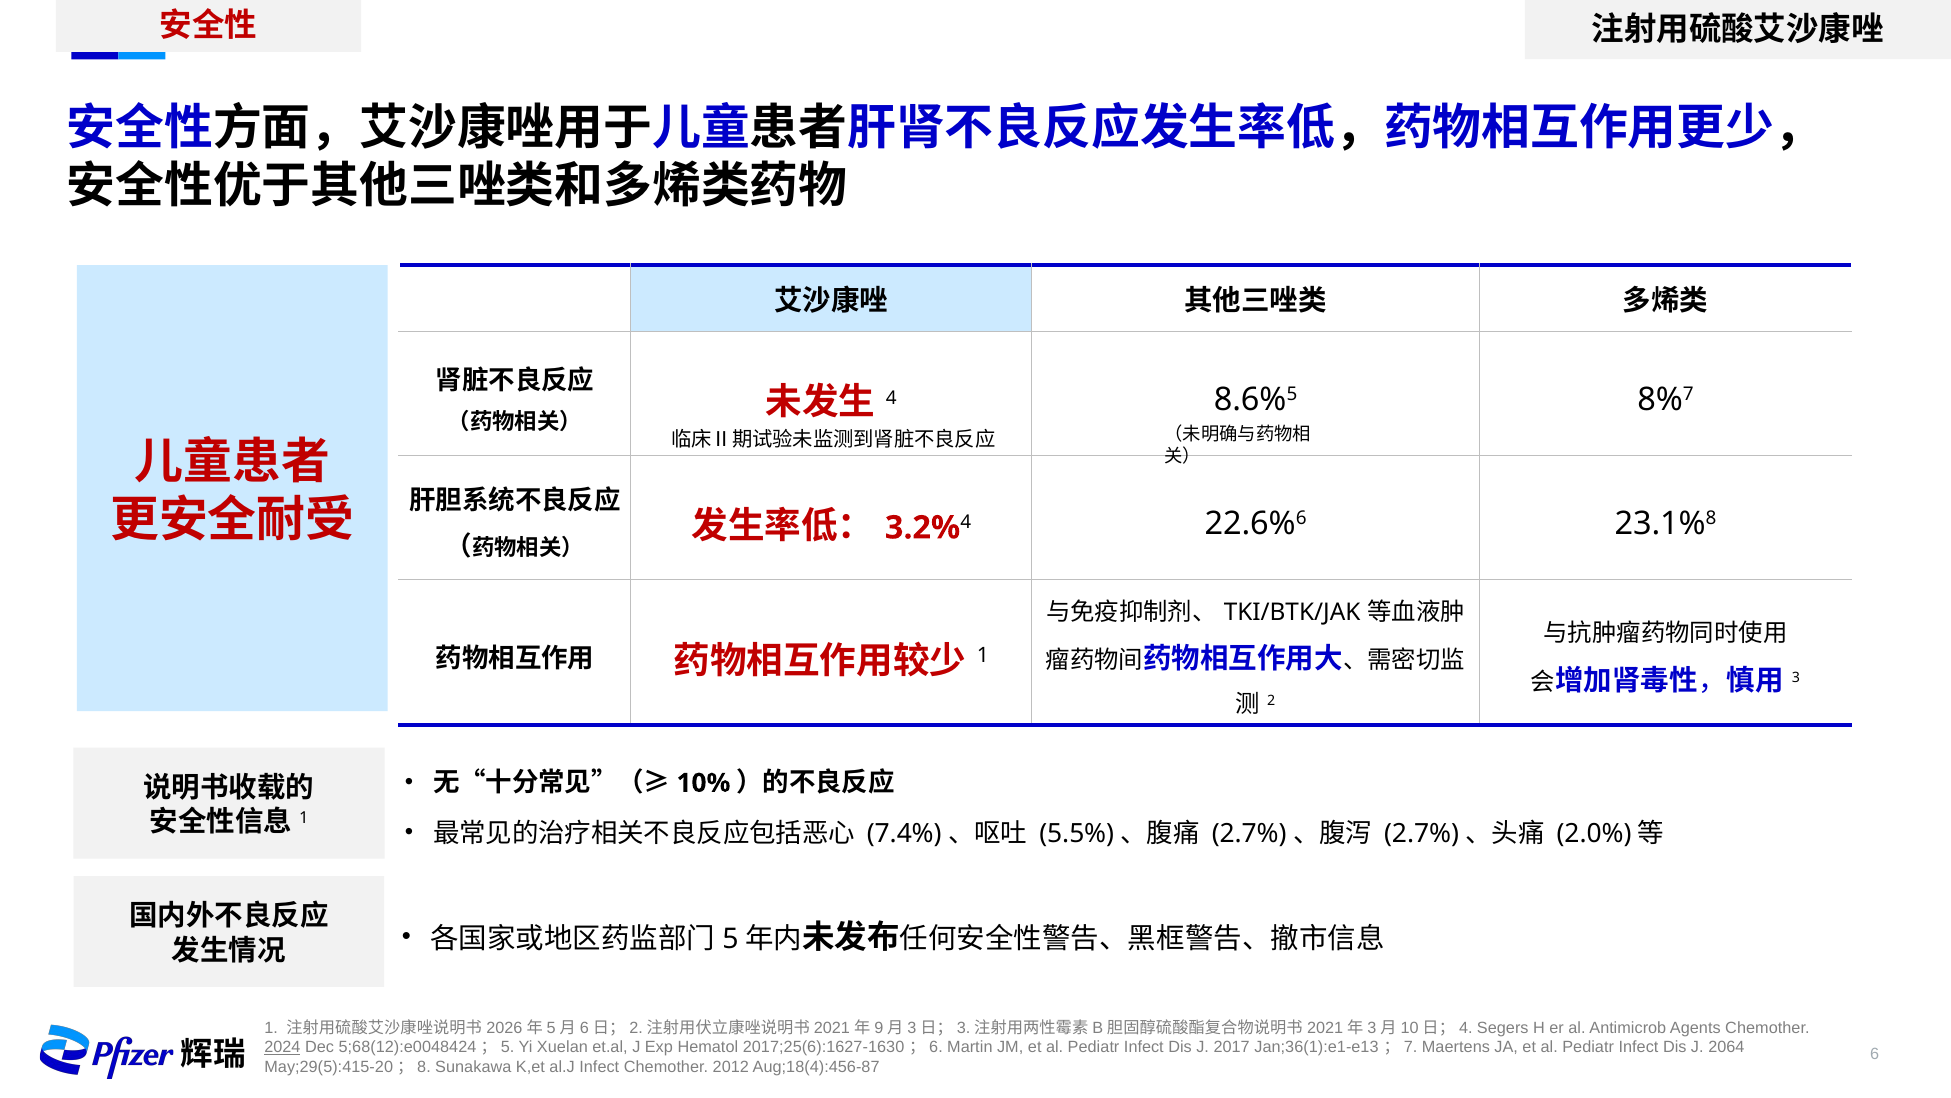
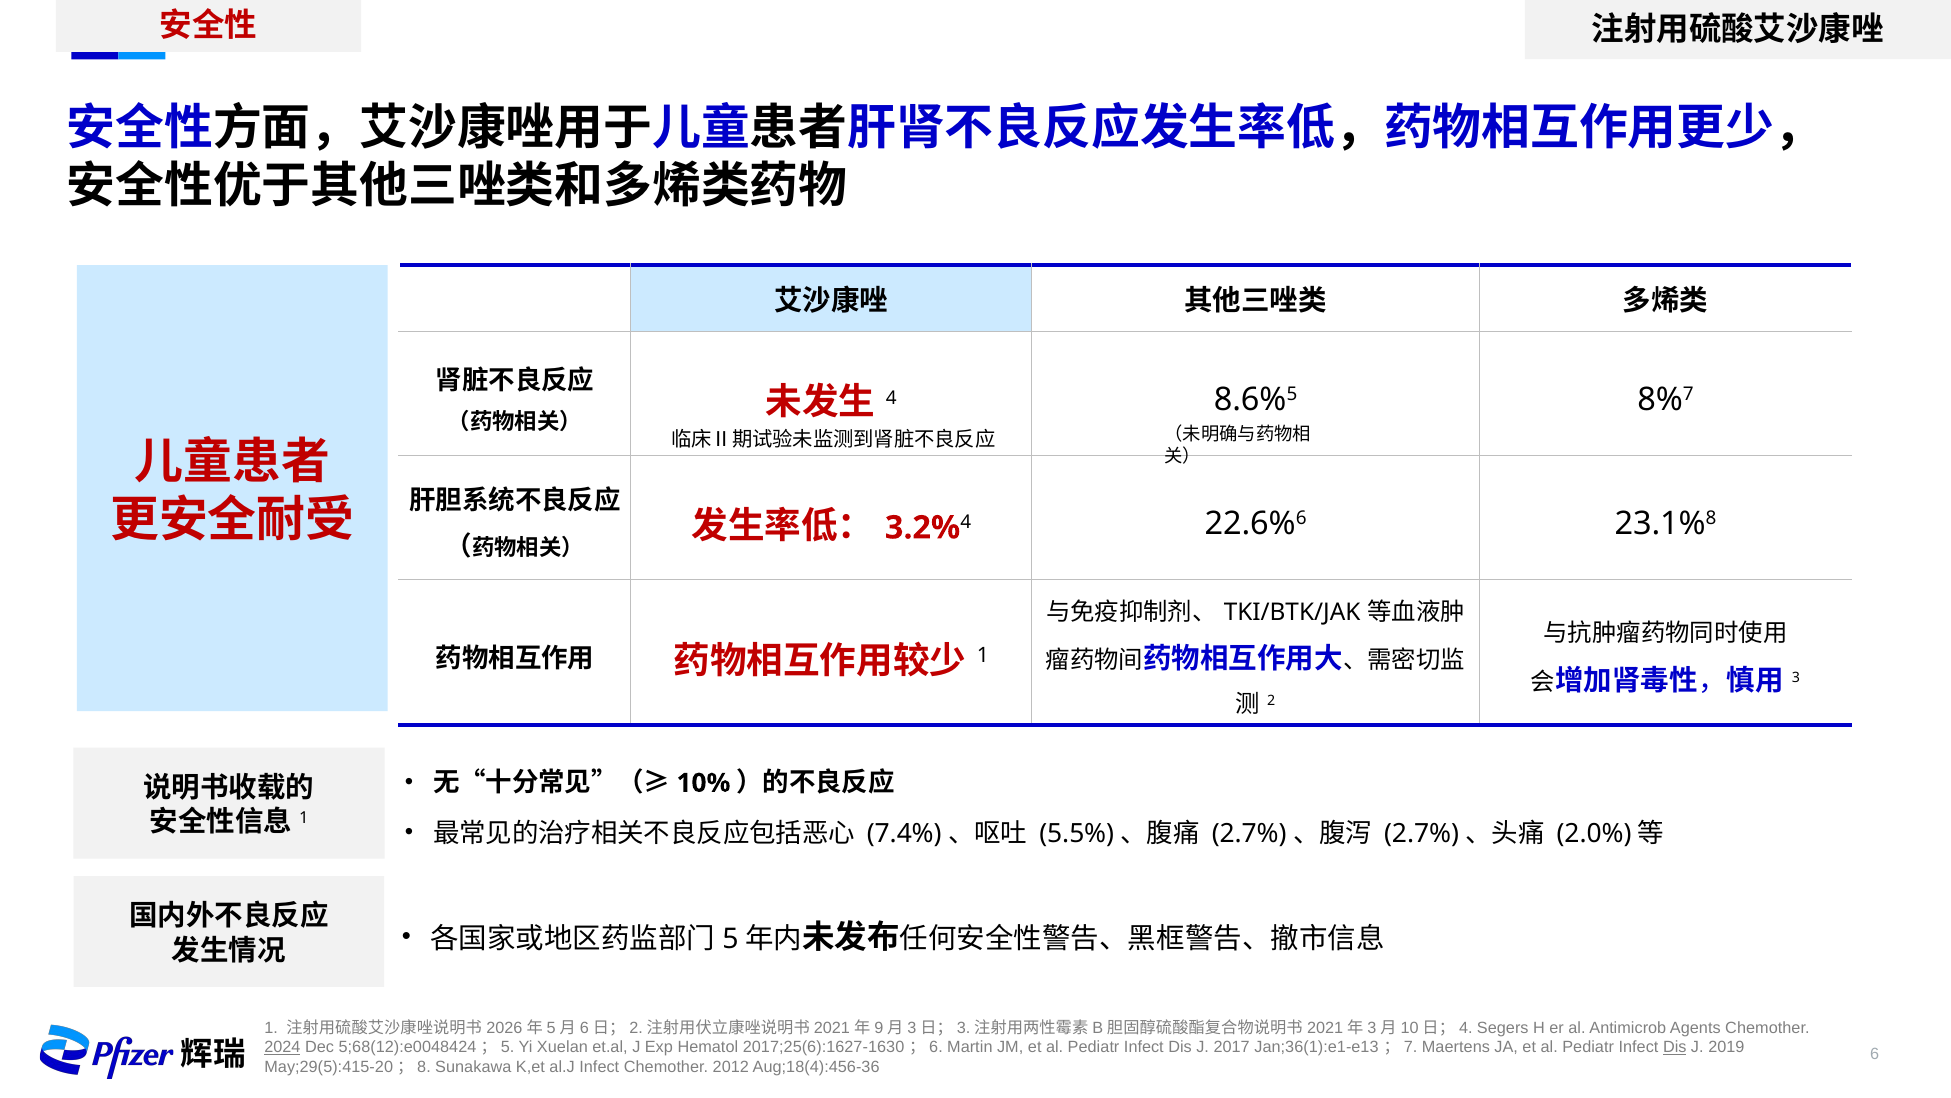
Dis at (1675, 1047) underline: none -> present
2064: 2064 -> 2019
Aug;18(4):456-87: Aug;18(4):456-87 -> Aug;18(4):456-36
